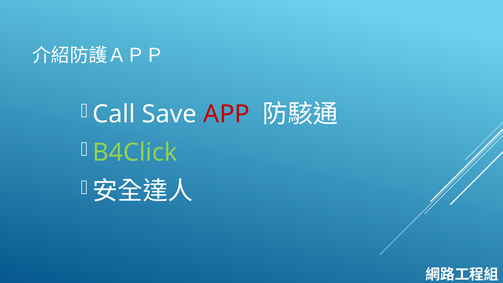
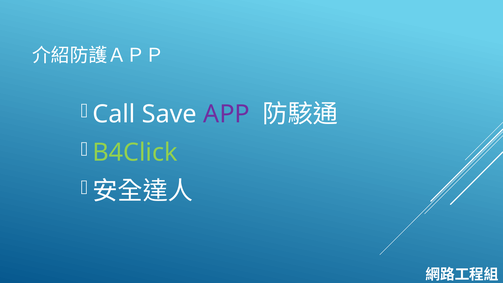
APP colour: red -> purple
